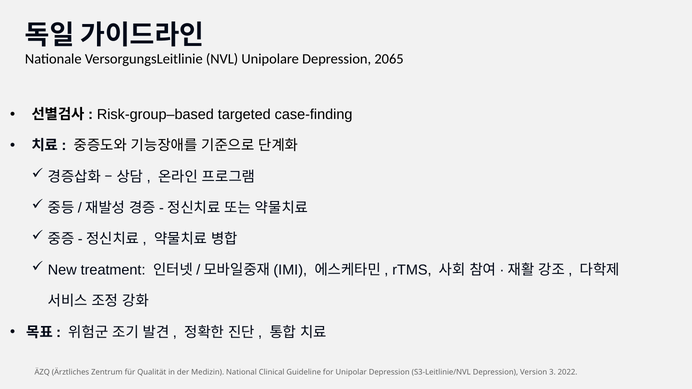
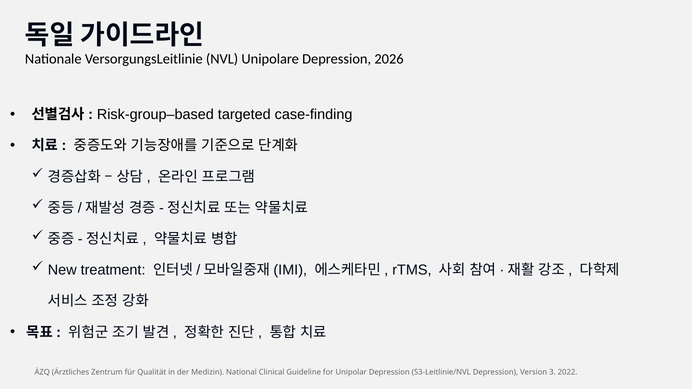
2065: 2065 -> 2026
